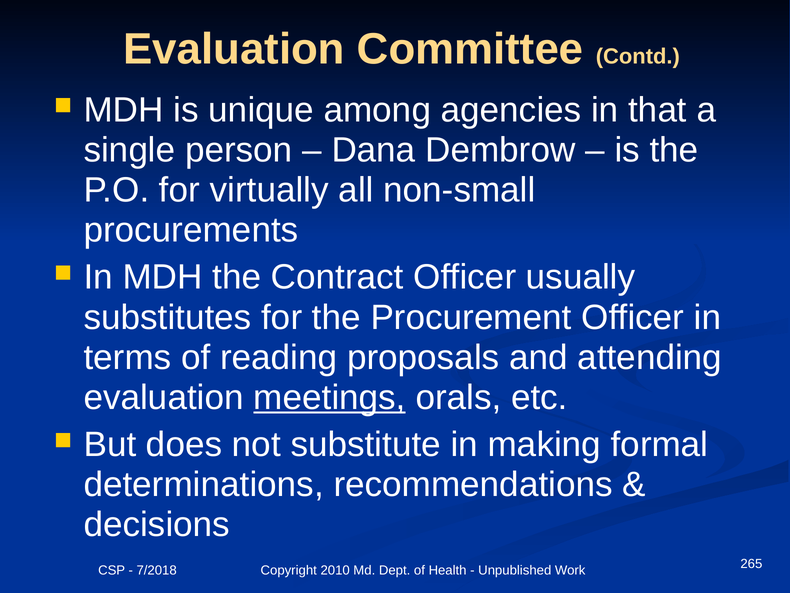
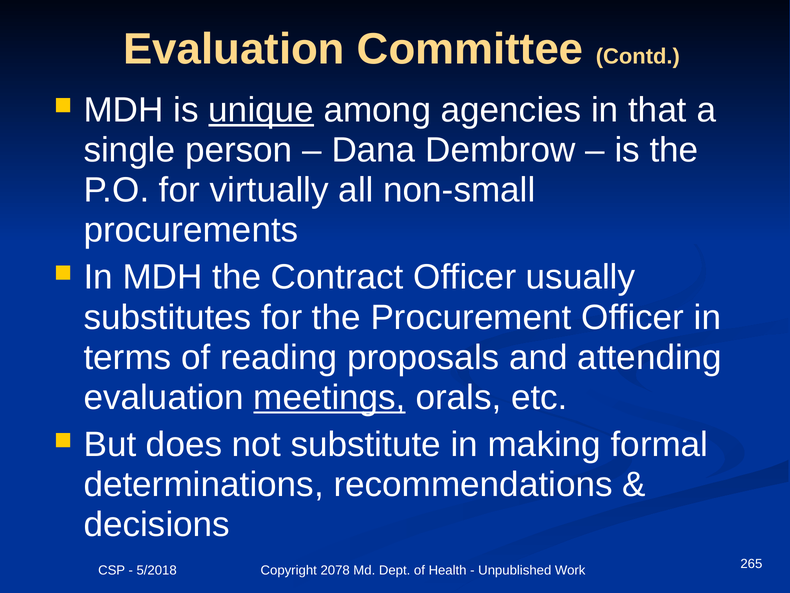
unique underline: none -> present
7/2018: 7/2018 -> 5/2018
2010: 2010 -> 2078
